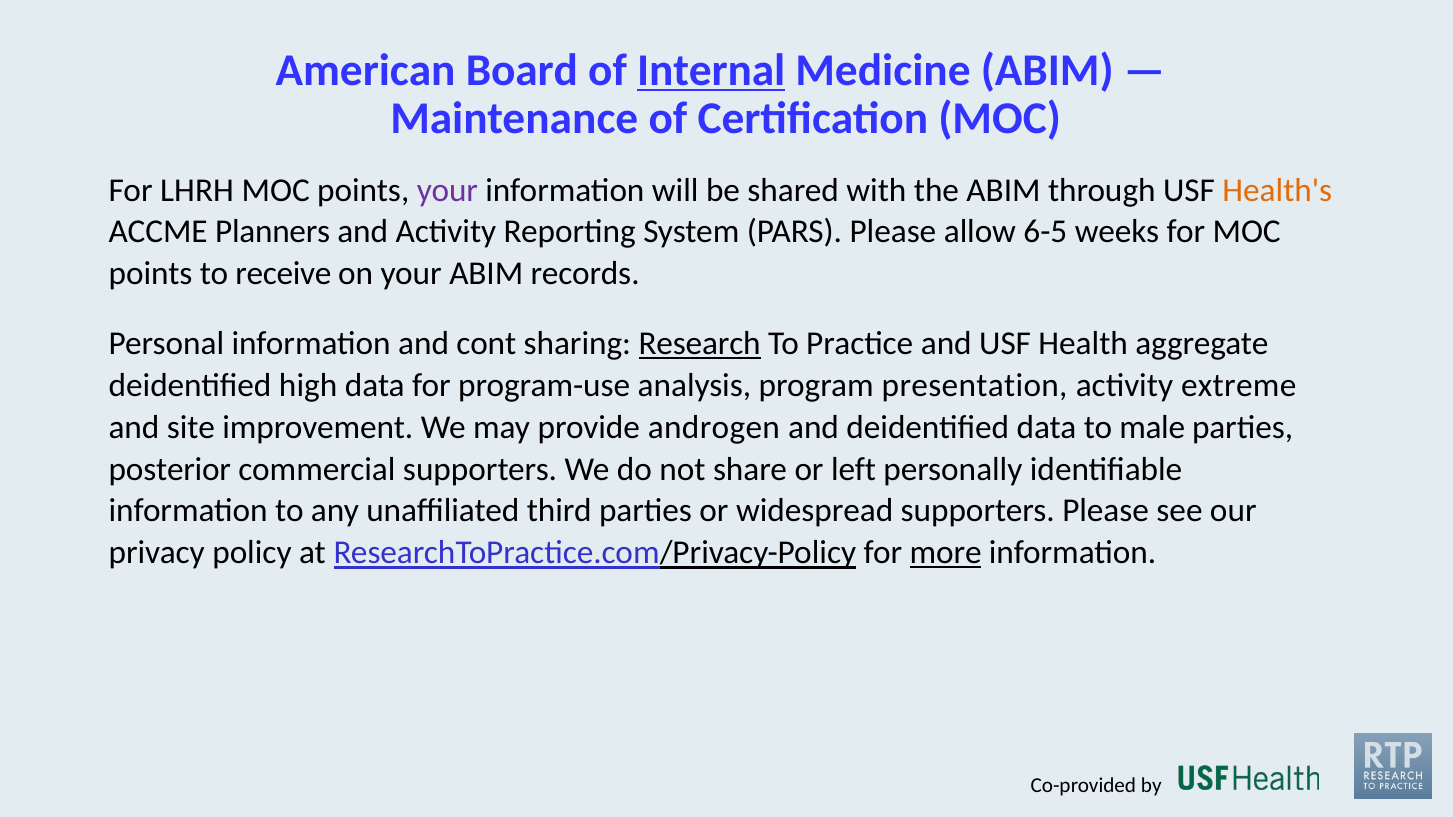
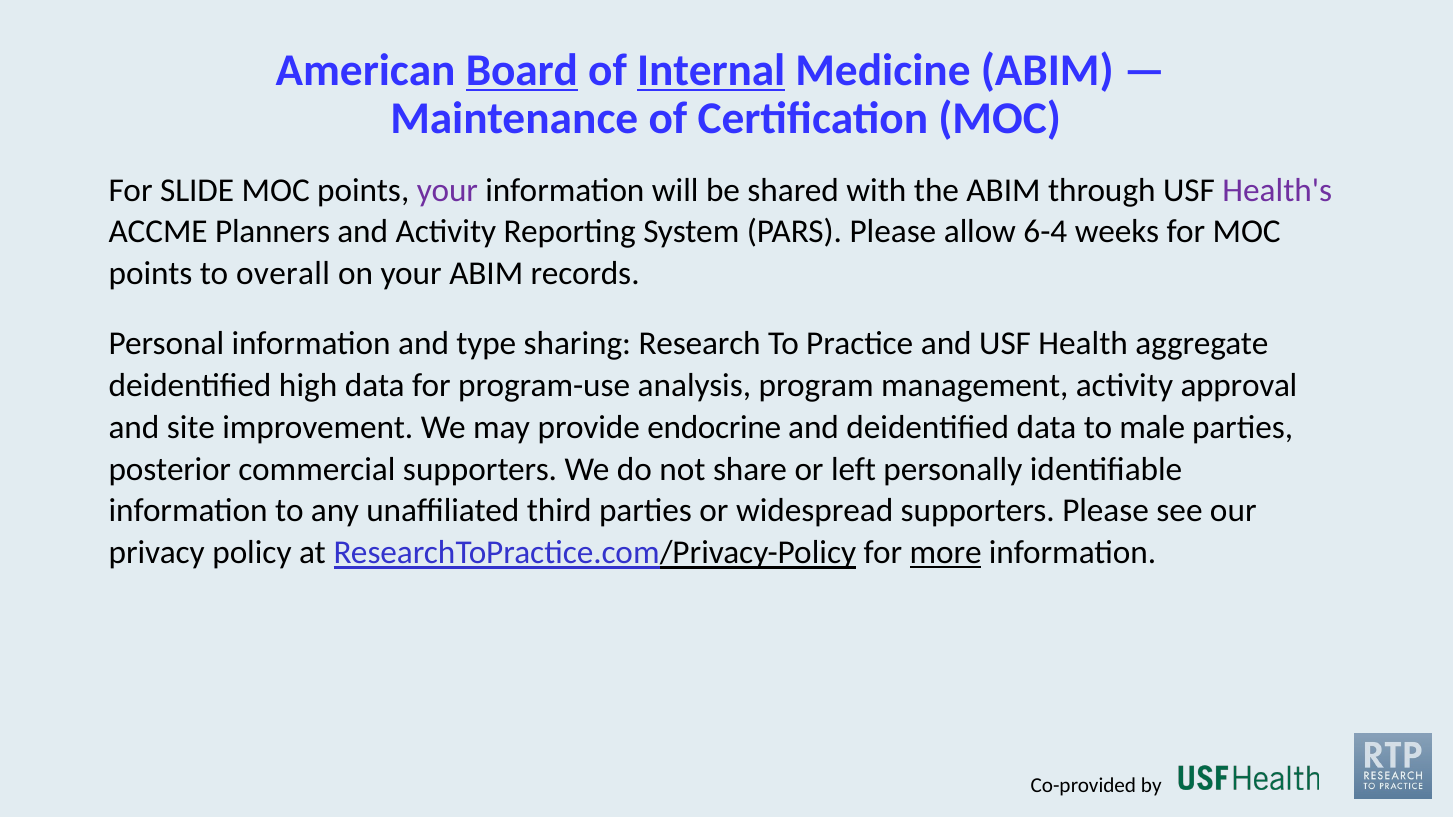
Board underline: none -> present
LHRH: LHRH -> SLIDE
Health's colour: orange -> purple
6-5: 6-5 -> 6-4
receive: receive -> overall
cont: cont -> type
Research underline: present -> none
presentation: presentation -> management
extreme: extreme -> approval
androgen: androgen -> endocrine
